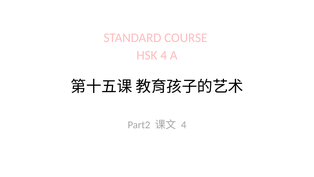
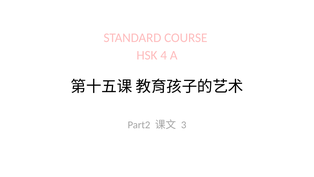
4 at (184, 125): 4 -> 3
